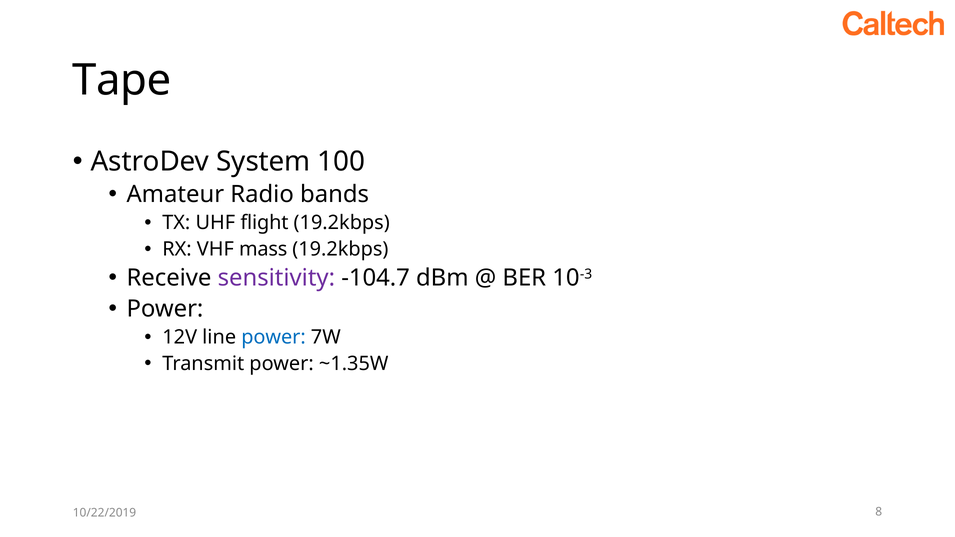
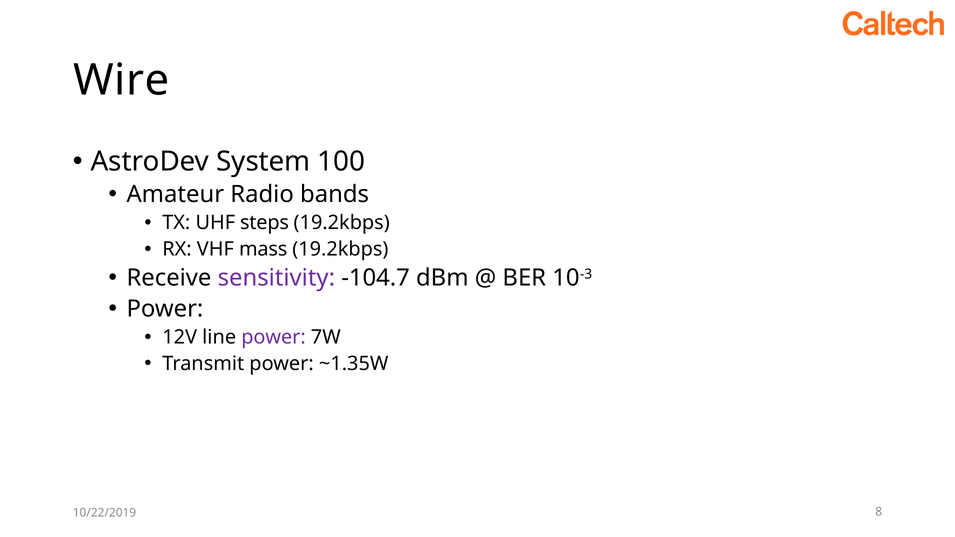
Tape: Tape -> Wire
flight: flight -> steps
power at (274, 337) colour: blue -> purple
